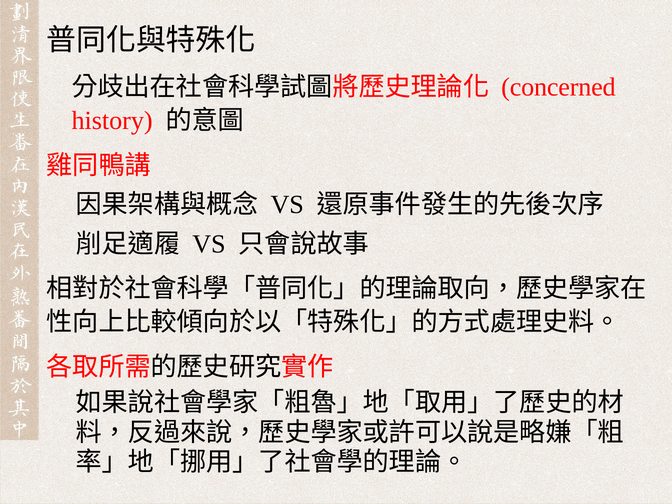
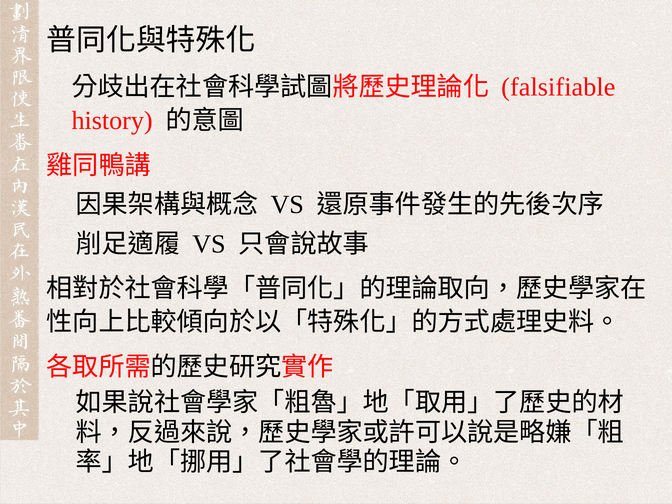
concerned: concerned -> falsifiable
